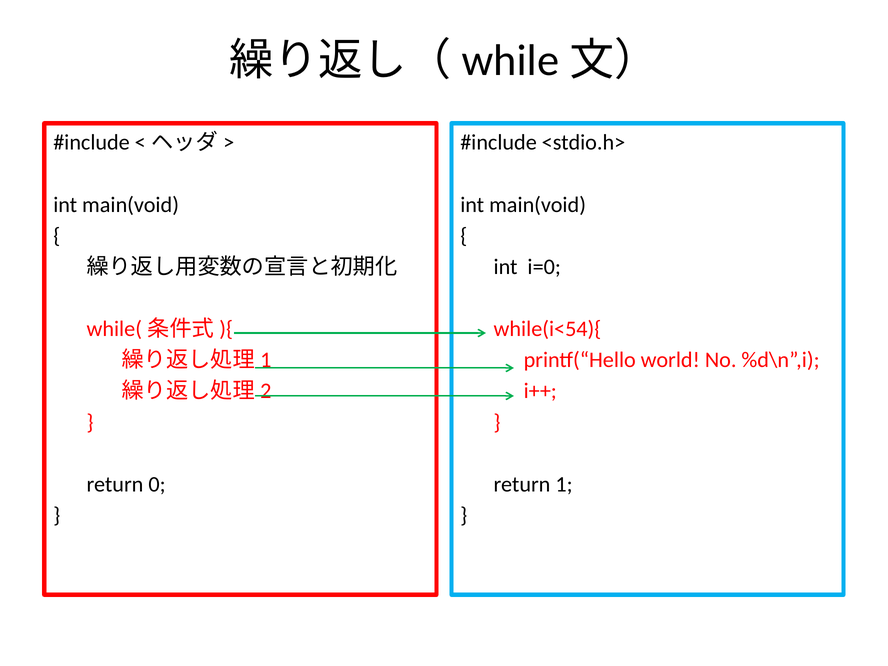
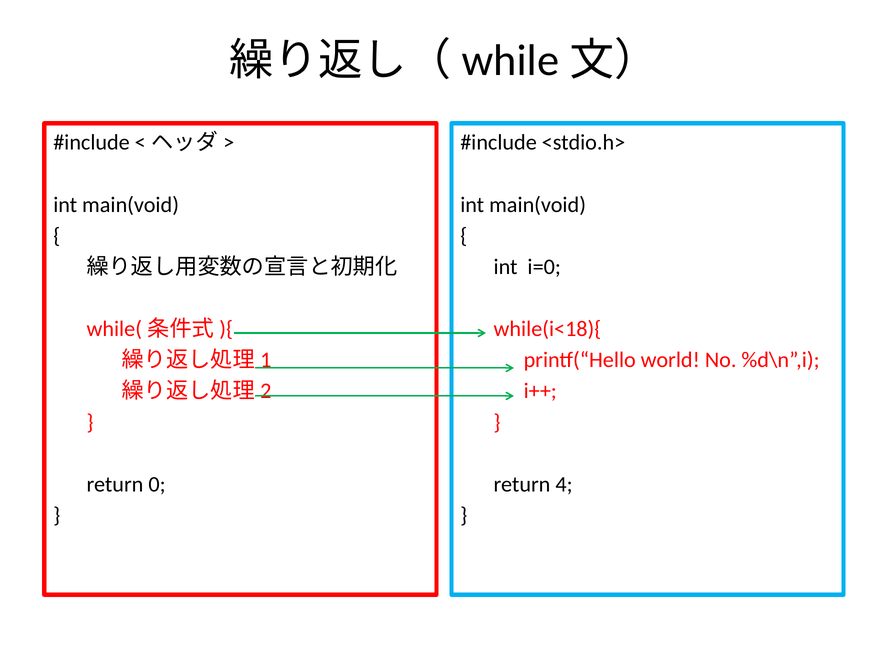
while(i<54){: while(i<54){ -> while(i<18){
1: 1 -> 4
